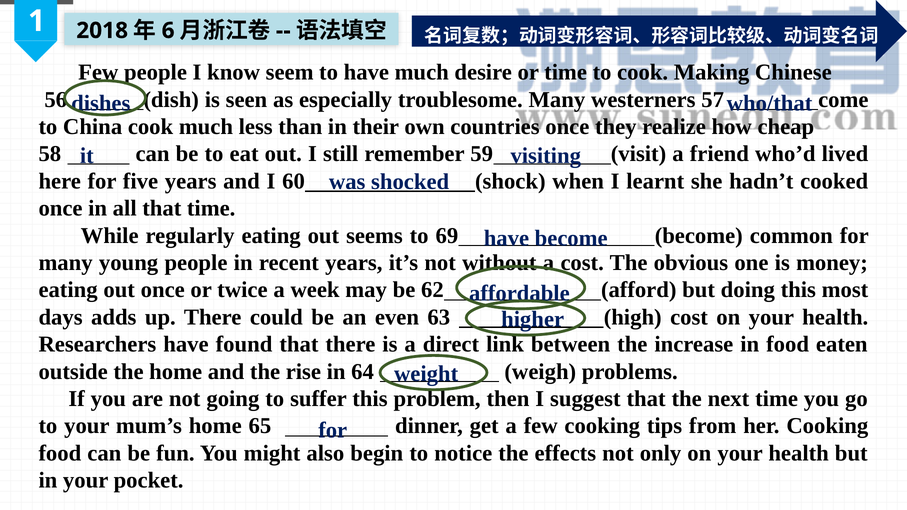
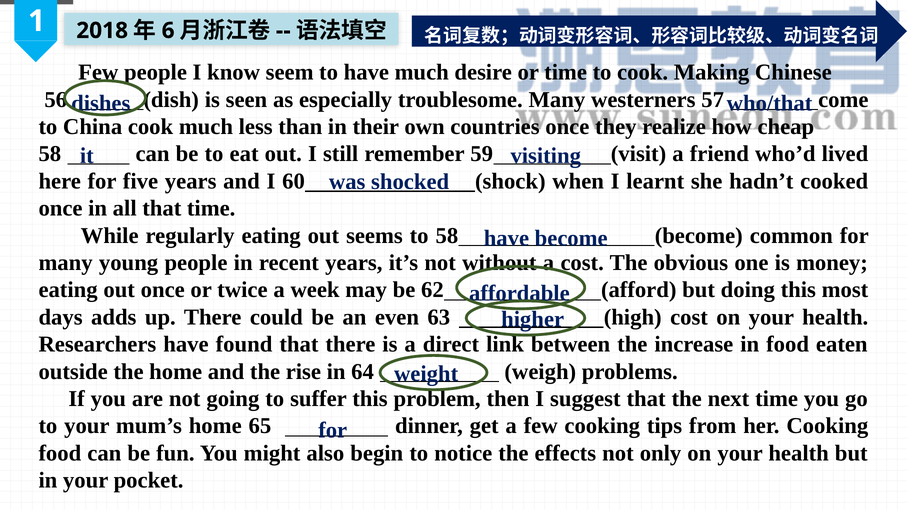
to 69: 69 -> 58
